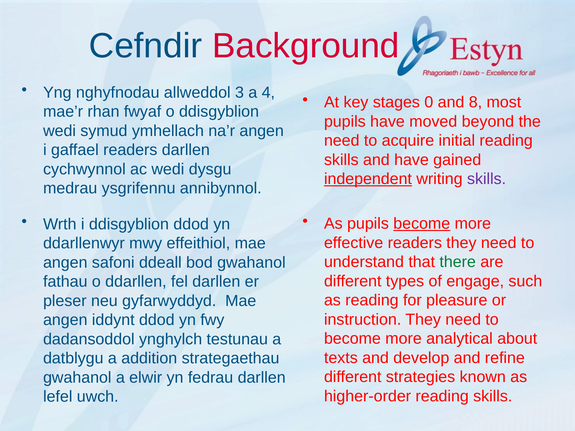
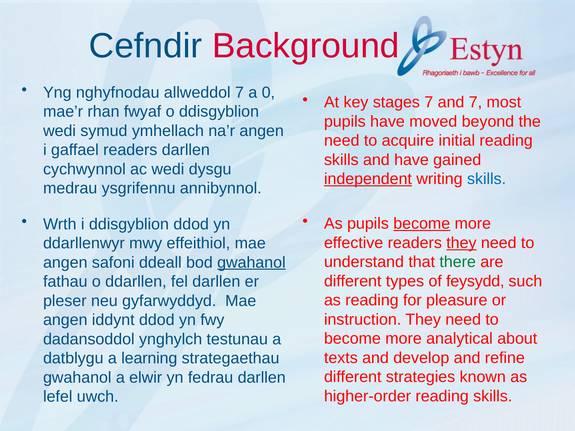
allweddol 3: 3 -> 7
4: 4 -> 0
stages 0: 0 -> 7
and 8: 8 -> 7
skills at (487, 179) colour: purple -> blue
they at (461, 243) underline: none -> present
gwahanol at (251, 263) underline: none -> present
engage: engage -> feysydd
addition: addition -> learning
